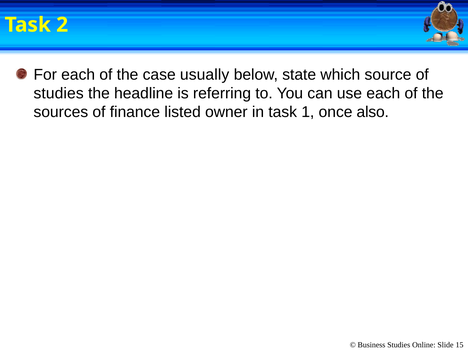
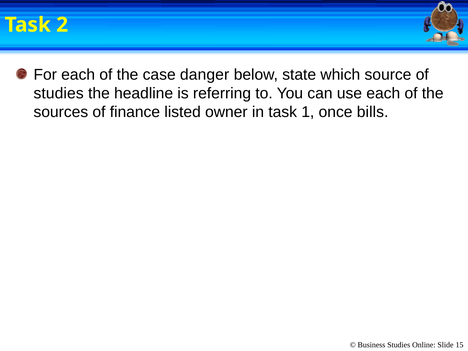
usually: usually -> danger
also: also -> bills
